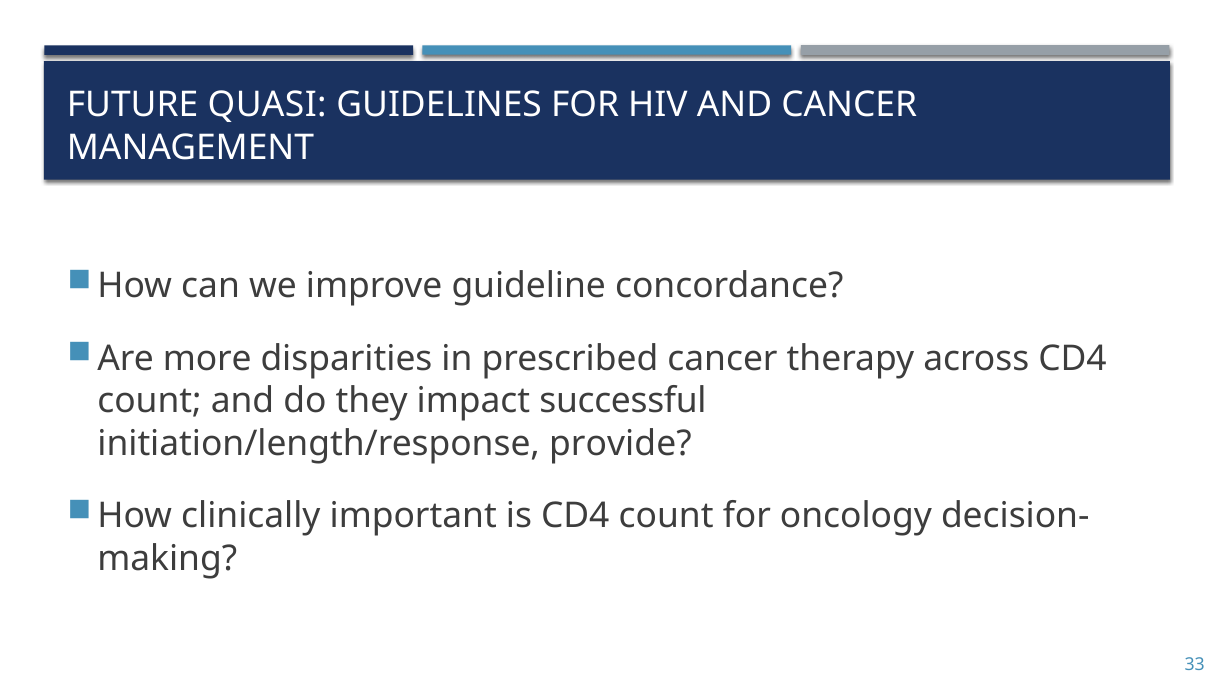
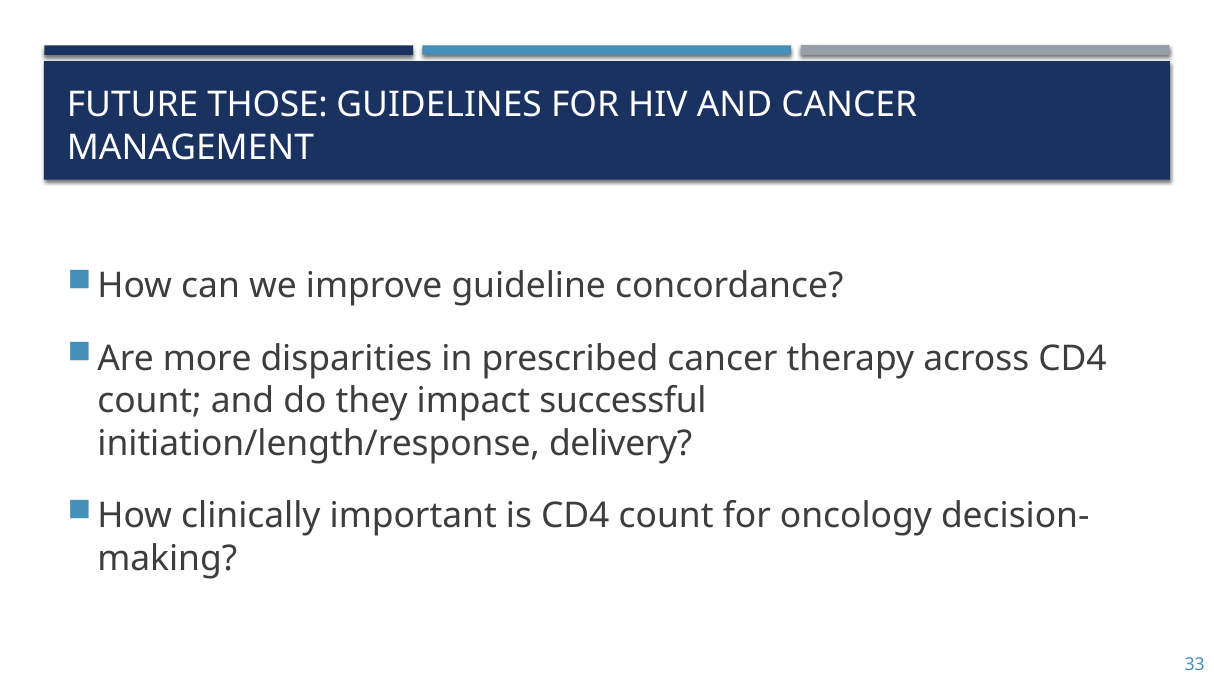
QUASI: QUASI -> THOSE
provide: provide -> delivery
